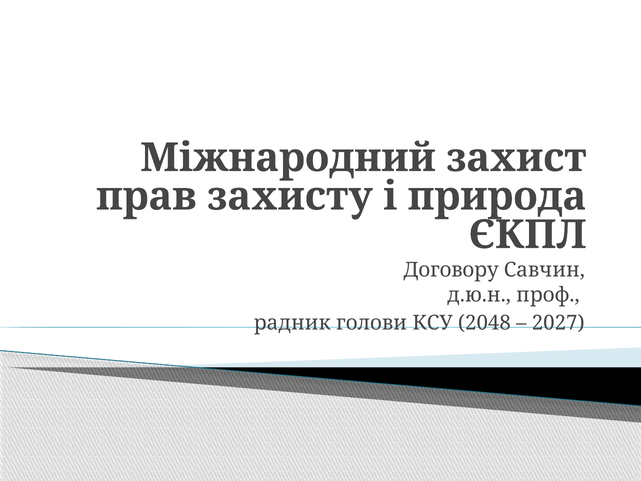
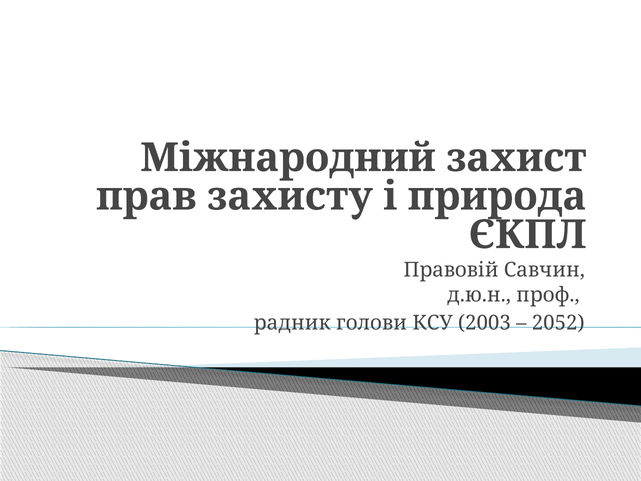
Договору: Договору -> Правовій
2048: 2048 -> 2003
2027: 2027 -> 2052
